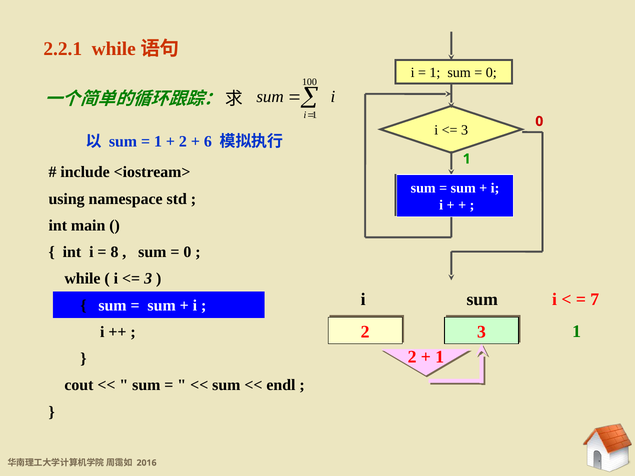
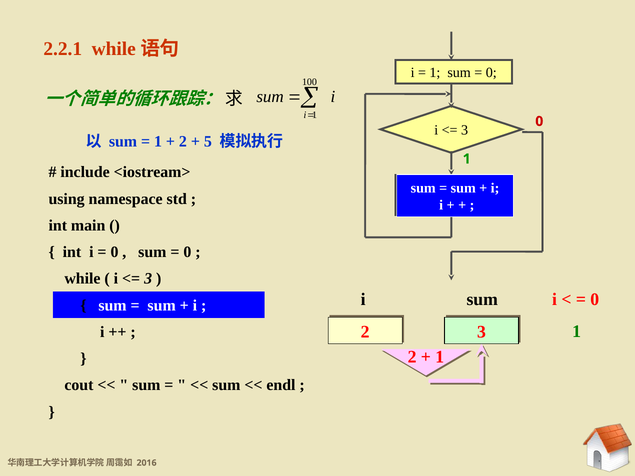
6: 6 -> 5
8 at (114, 252): 8 -> 0
7 at (595, 300): 7 -> 0
